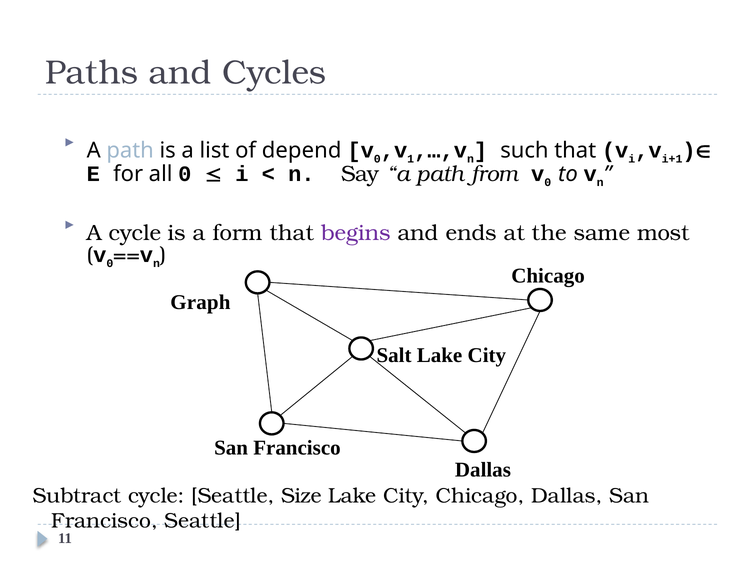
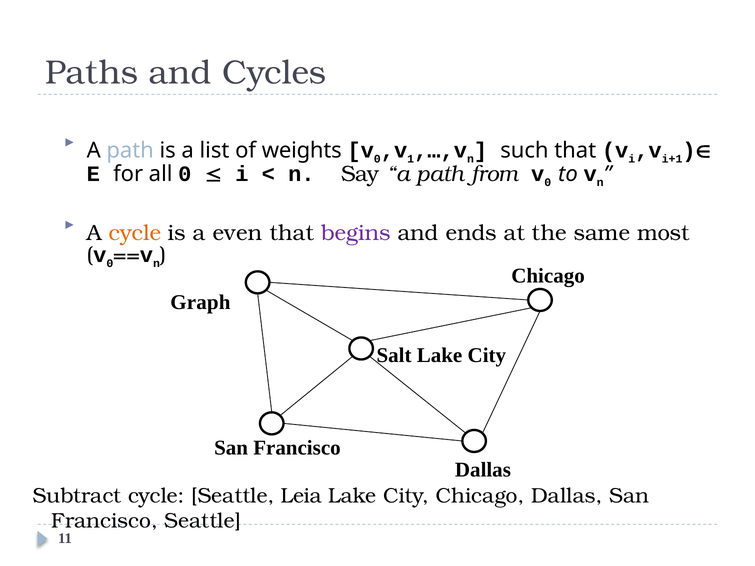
depend: depend -> weights
cycle at (135, 233) colour: black -> orange
form: form -> even
Size: Size -> Leia
